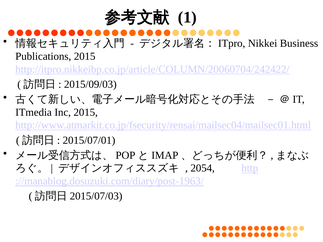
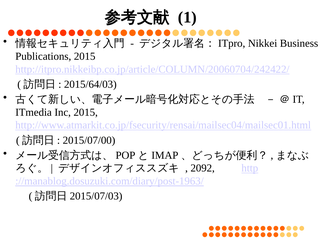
2015/09/03: 2015/09/03 -> 2015/64/03
2015/07/01: 2015/07/01 -> 2015/07/00
2054: 2054 -> 2092
